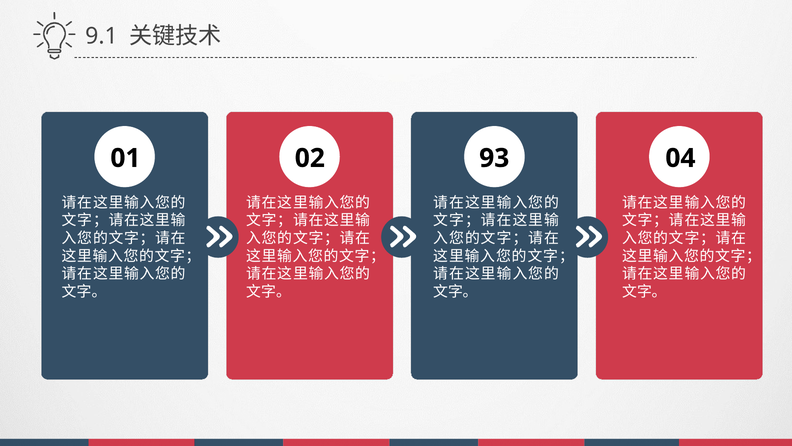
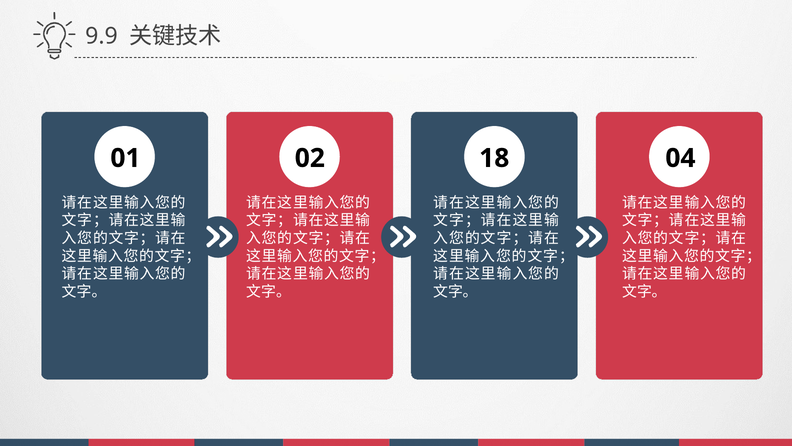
9.1: 9.1 -> 9.9
93: 93 -> 18
